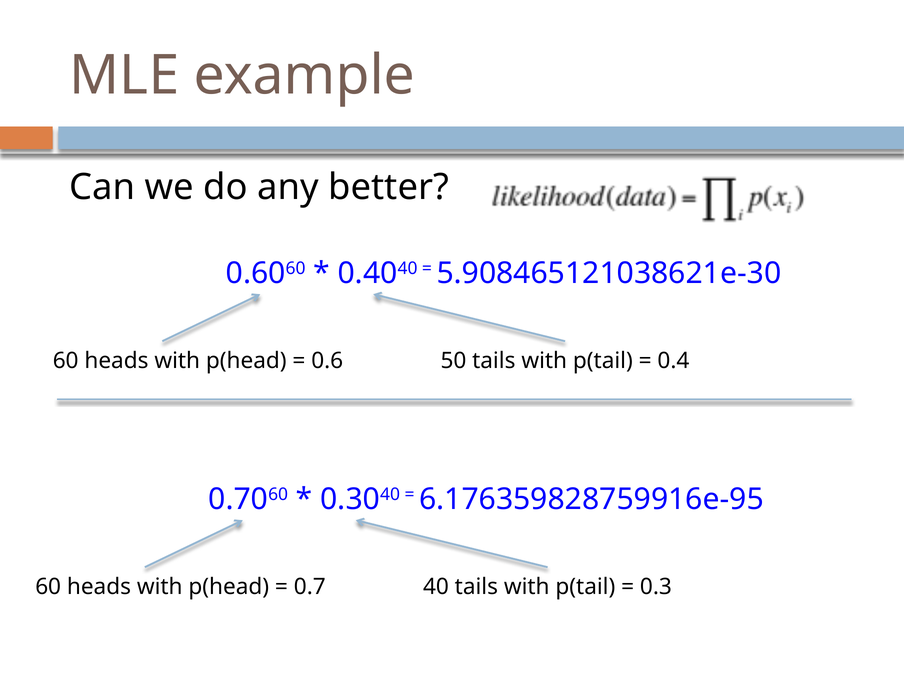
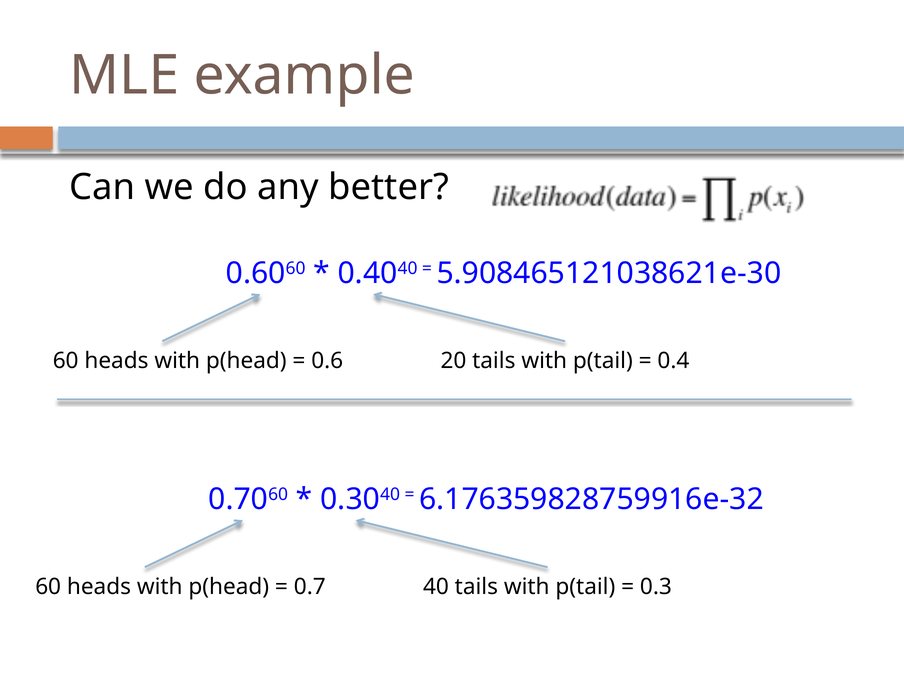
50: 50 -> 20
6.176359828759916e-95: 6.176359828759916e-95 -> 6.176359828759916e-32
